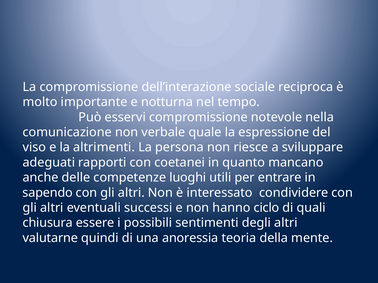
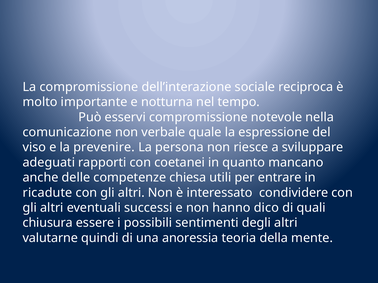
altrimenti: altrimenti -> prevenire
luoghi: luoghi -> chiesa
sapendo: sapendo -> ricadute
ciclo: ciclo -> dico
